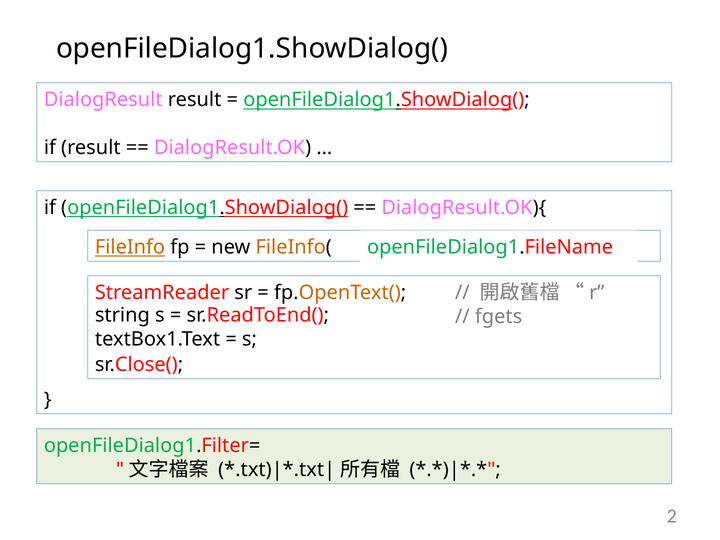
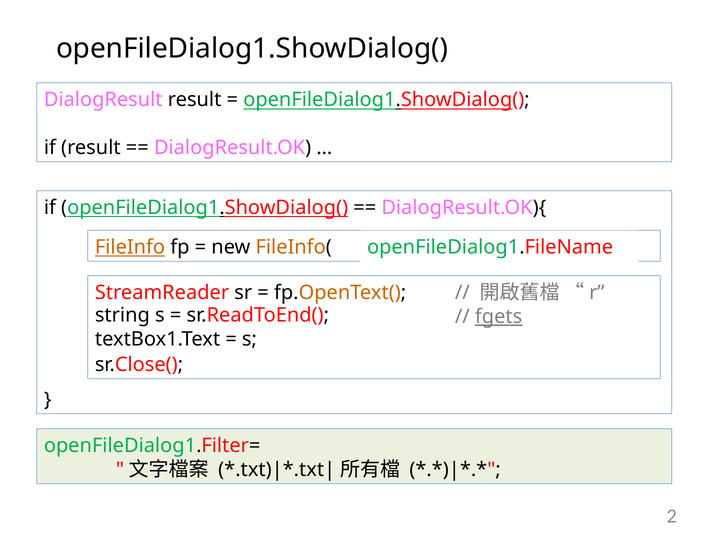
fgets underline: none -> present
